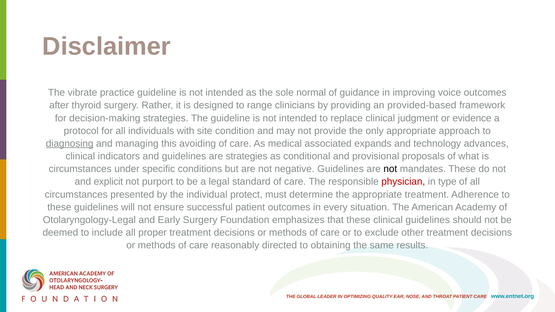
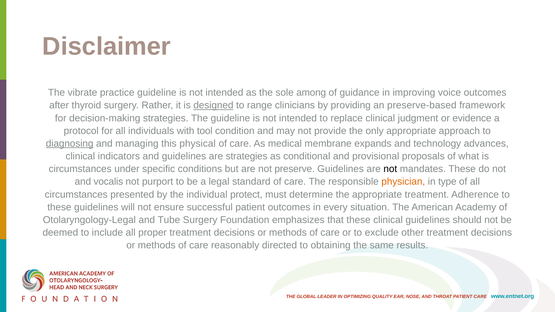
normal: normal -> among
designed underline: none -> present
provided-based: provided-based -> preserve-based
site: site -> tool
avoiding: avoiding -> physical
associated: associated -> membrane
negative: negative -> preserve
explicit: explicit -> vocalis
physician colour: red -> orange
Early: Early -> Tube
